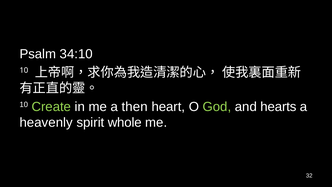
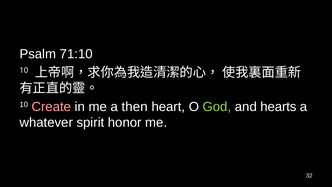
34:10: 34:10 -> 71:10
Create colour: light green -> pink
heavenly: heavenly -> whatever
whole: whole -> honor
